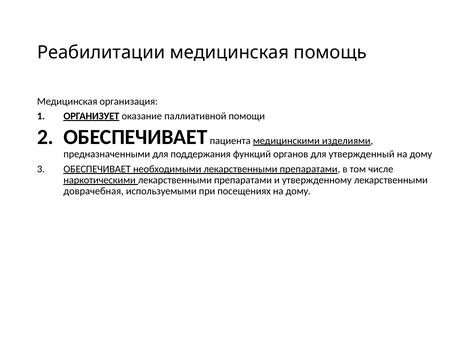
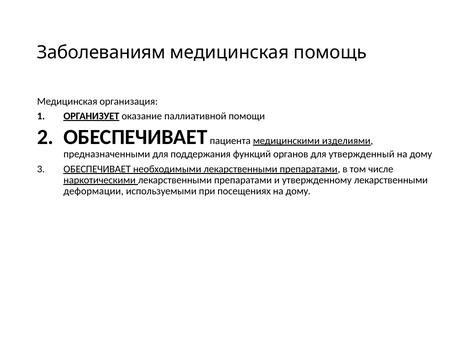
Реабилитации: Реабилитации -> Заболеваниям
доврачебная: доврачебная -> деформации
